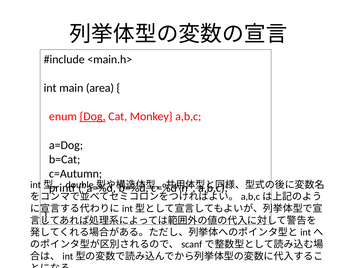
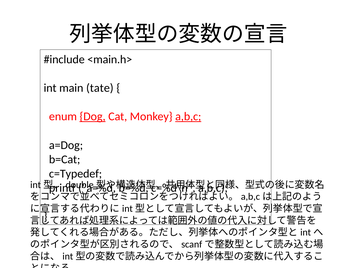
area: area -> tate
a,b,c at (188, 116) underline: none -> present
c=Autumn: c=Autumn -> c=Typedef
